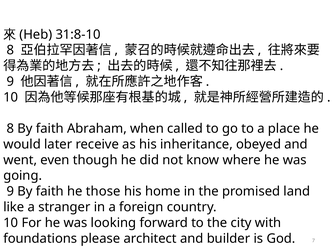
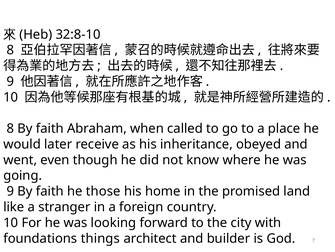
31:8-10: 31:8-10 -> 32:8-10
please: please -> things
